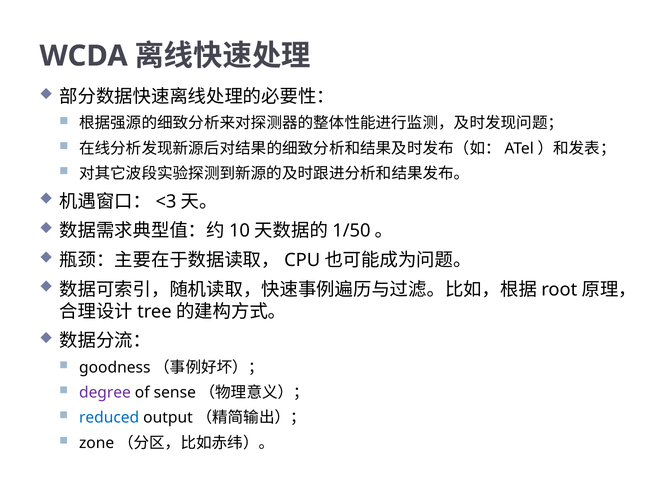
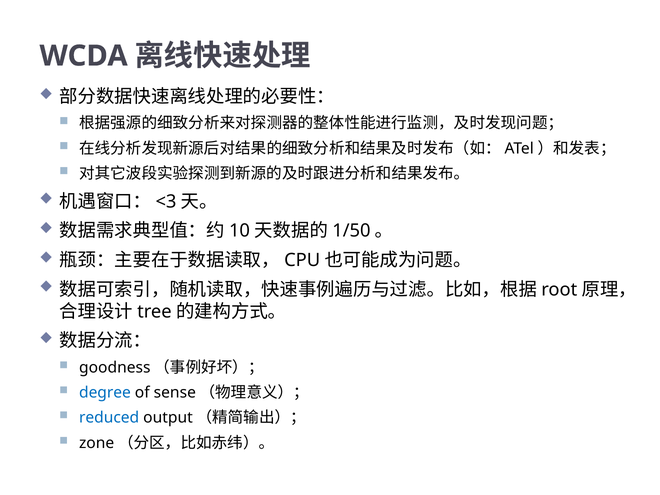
degree colour: purple -> blue
